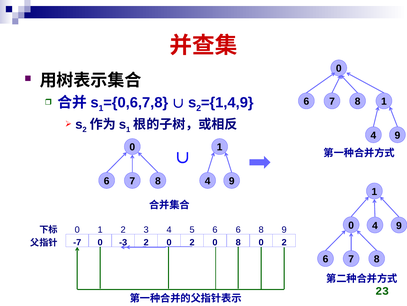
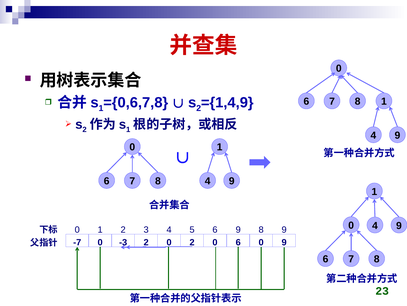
6 6: 6 -> 9
2 0 8: 8 -> 6
-7 0 2: 2 -> 9
